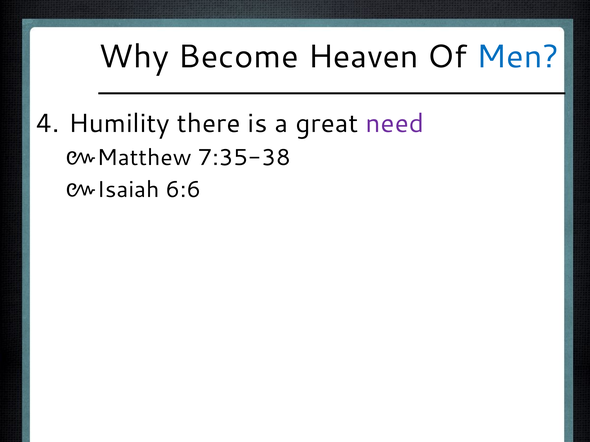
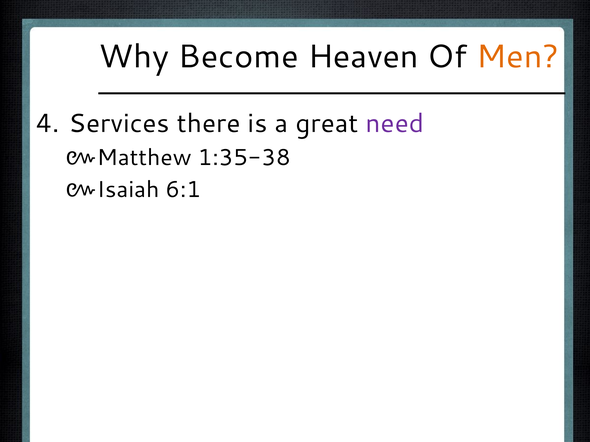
Men colour: blue -> orange
Humility: Humility -> Services
7:35-38: 7:35-38 -> 1:35-38
6:6: 6:6 -> 6:1
